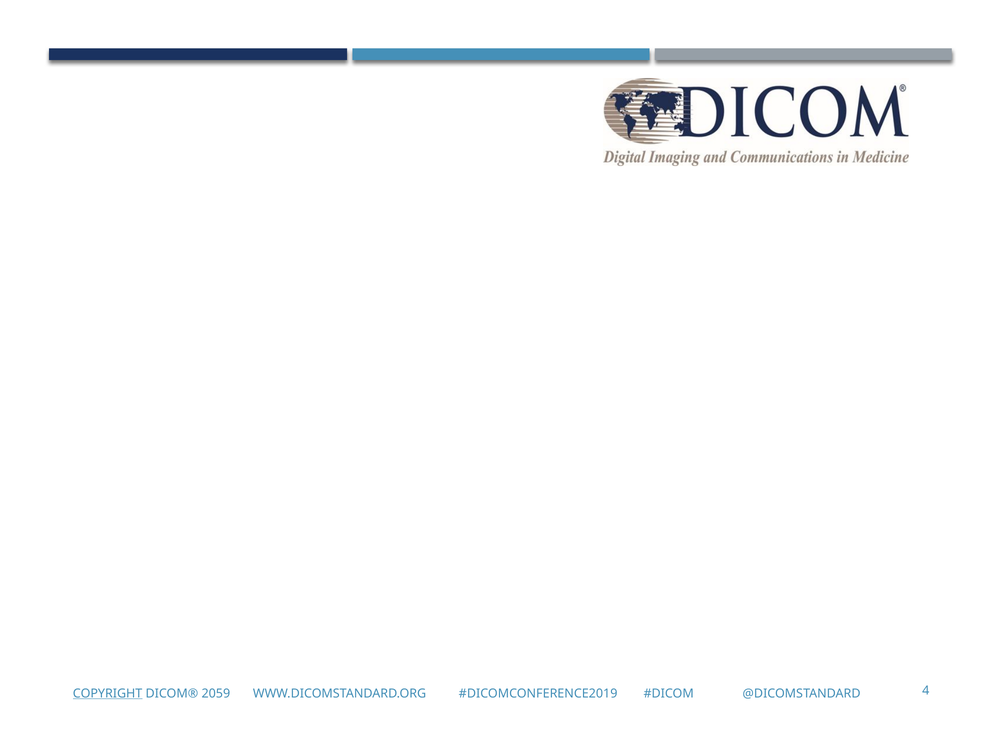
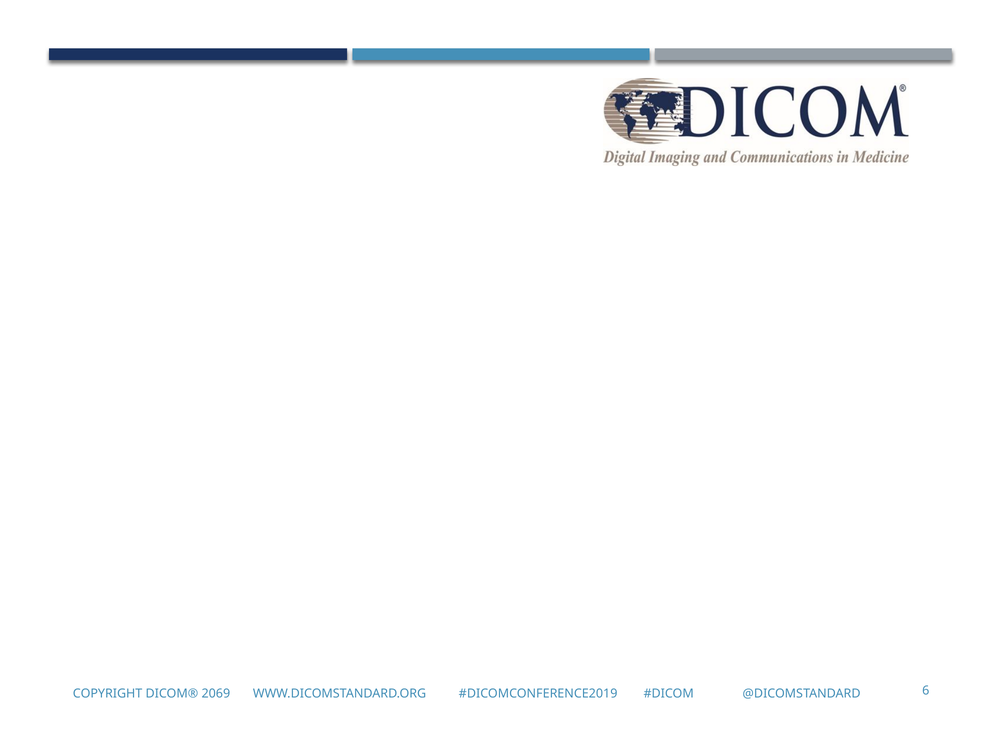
COPYRIGHT underline: present -> none
2059: 2059 -> 2069
4: 4 -> 6
